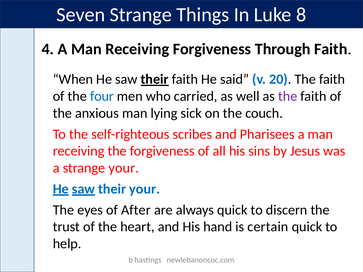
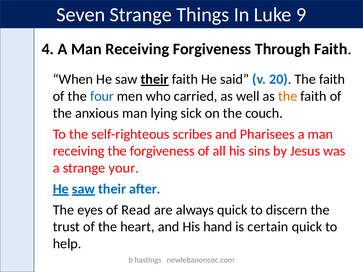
8: 8 -> 9
the at (288, 96) colour: purple -> orange
their your: your -> after
After: After -> Read
